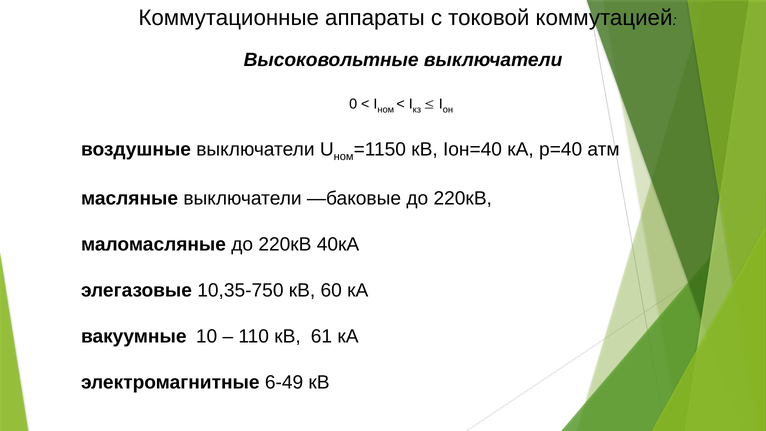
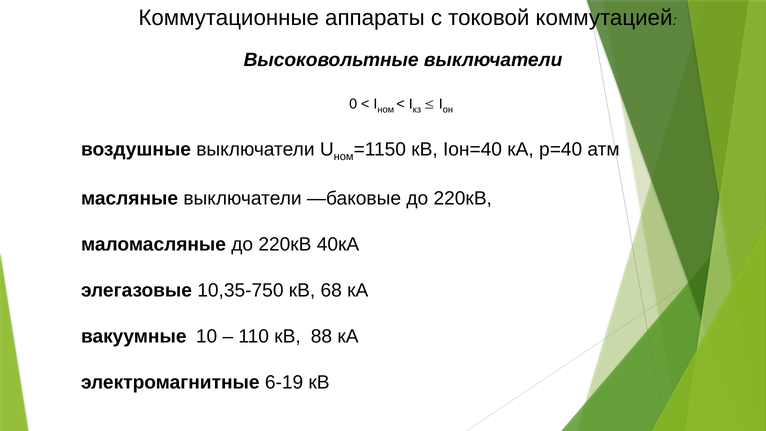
60: 60 -> 68
61: 61 -> 88
6-49: 6-49 -> 6-19
